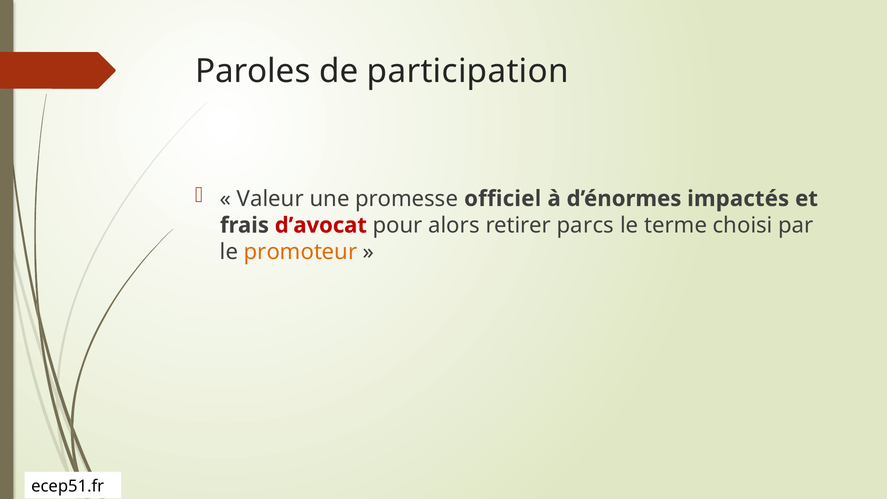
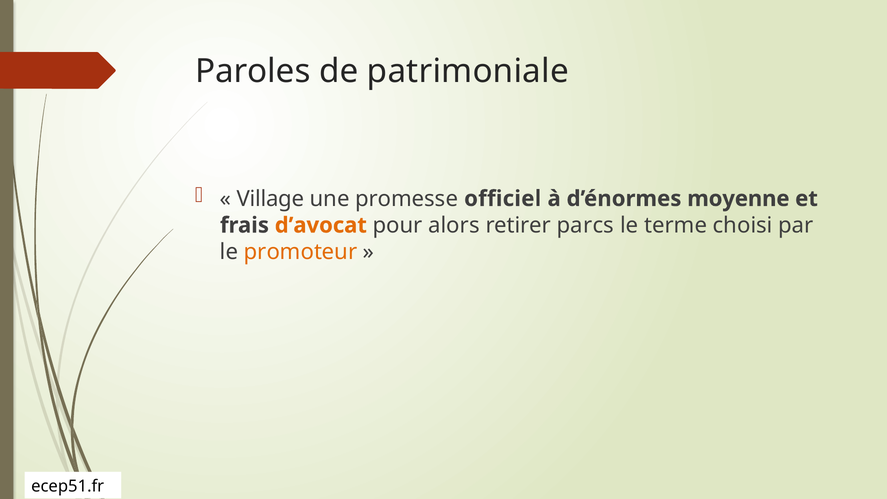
participation: participation -> patrimoniale
Valeur: Valeur -> Village
impactés: impactés -> moyenne
d’avocat colour: red -> orange
